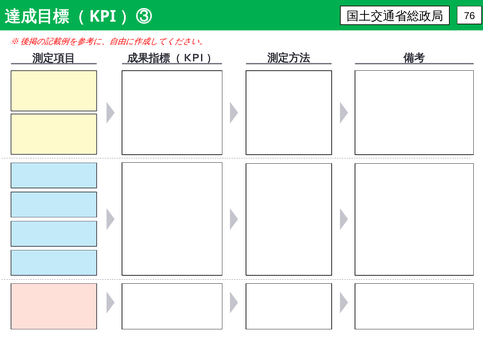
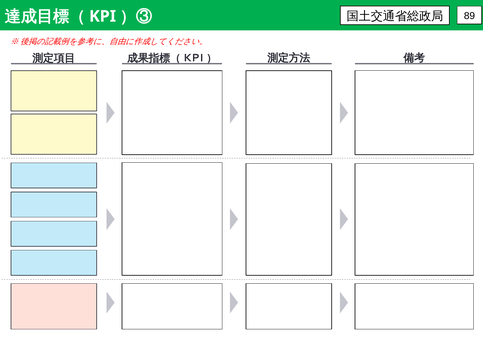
76: 76 -> 89
